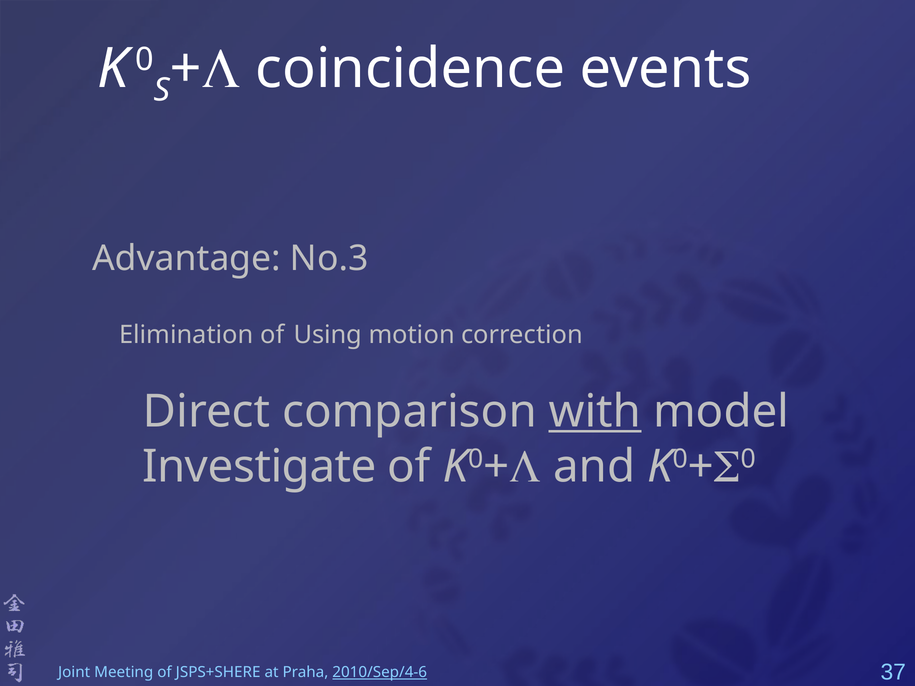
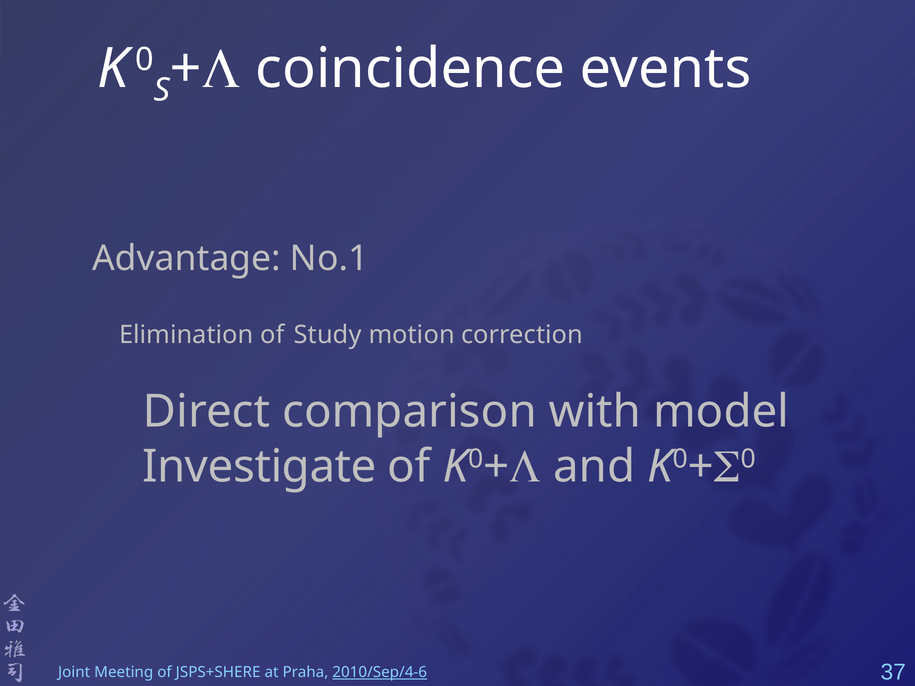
No.3: No.3 -> No.1
Using: Using -> Study
with underline: present -> none
